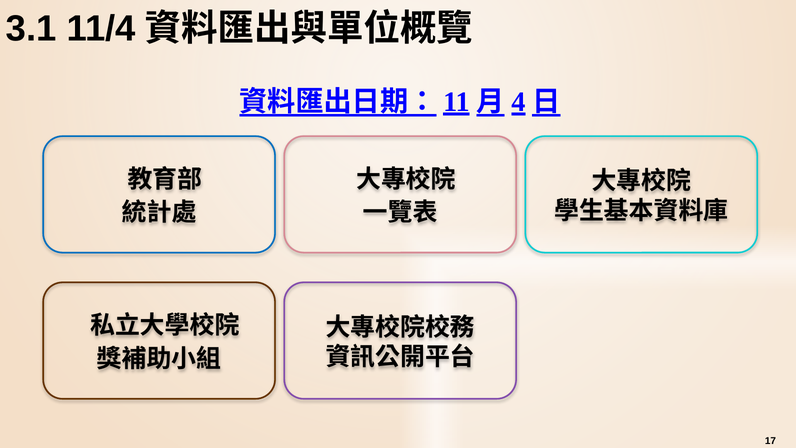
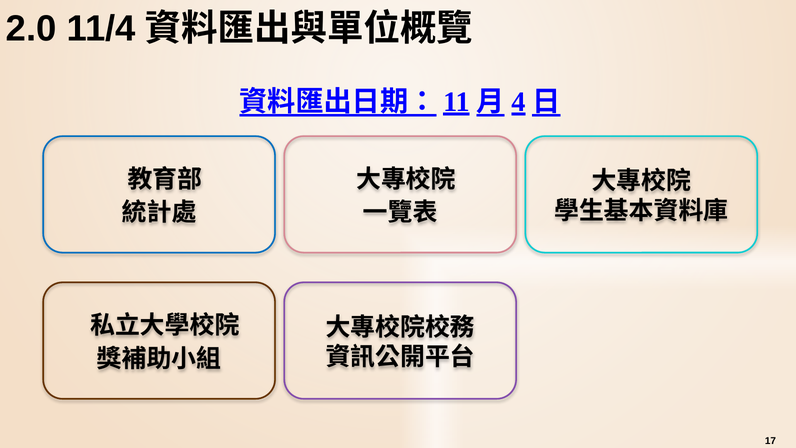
3.1: 3.1 -> 2.0
